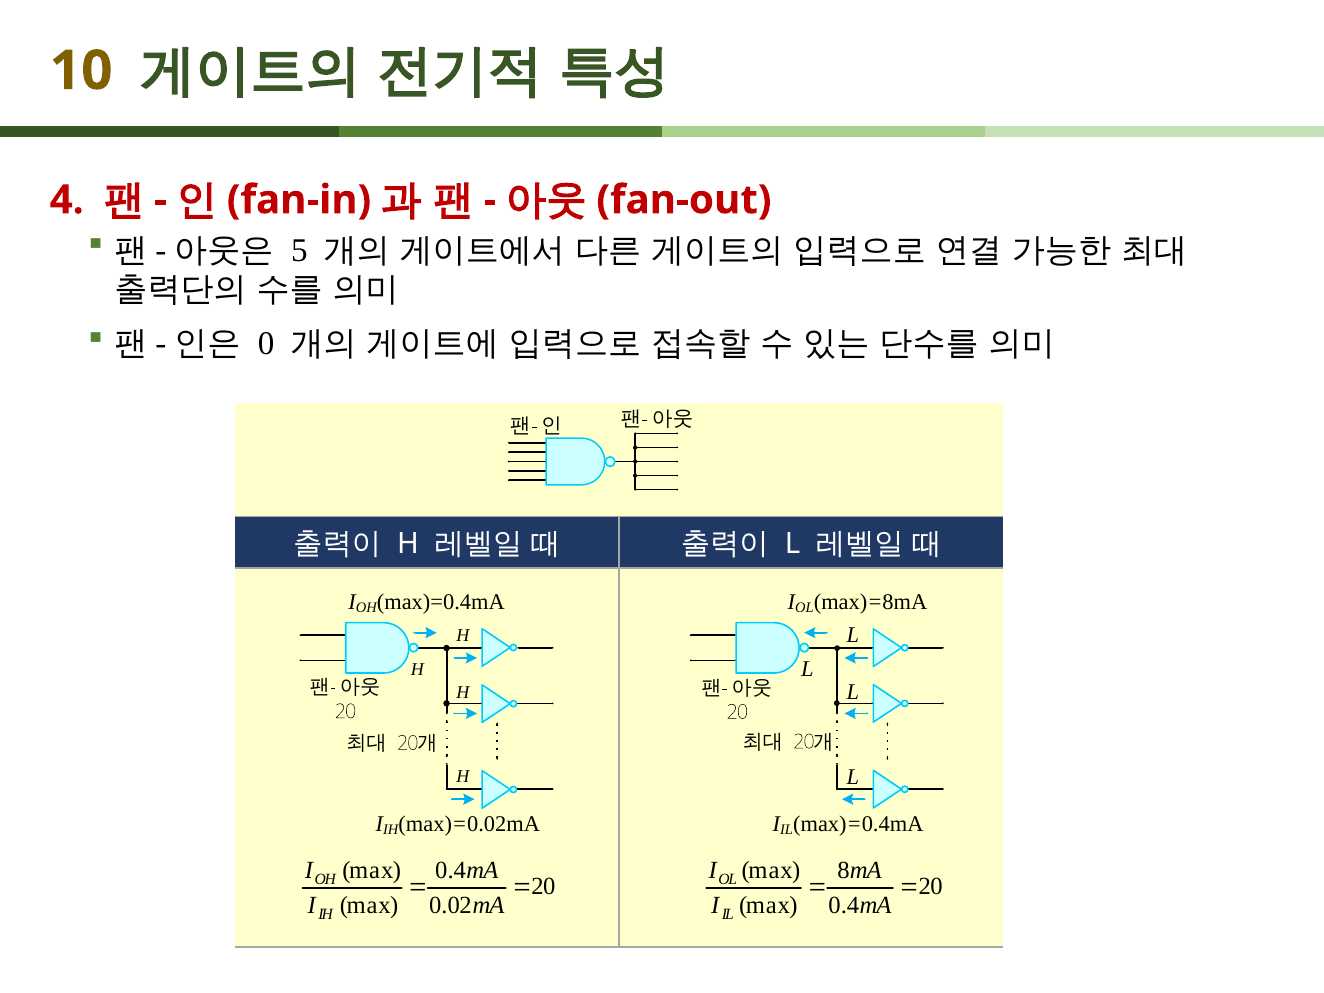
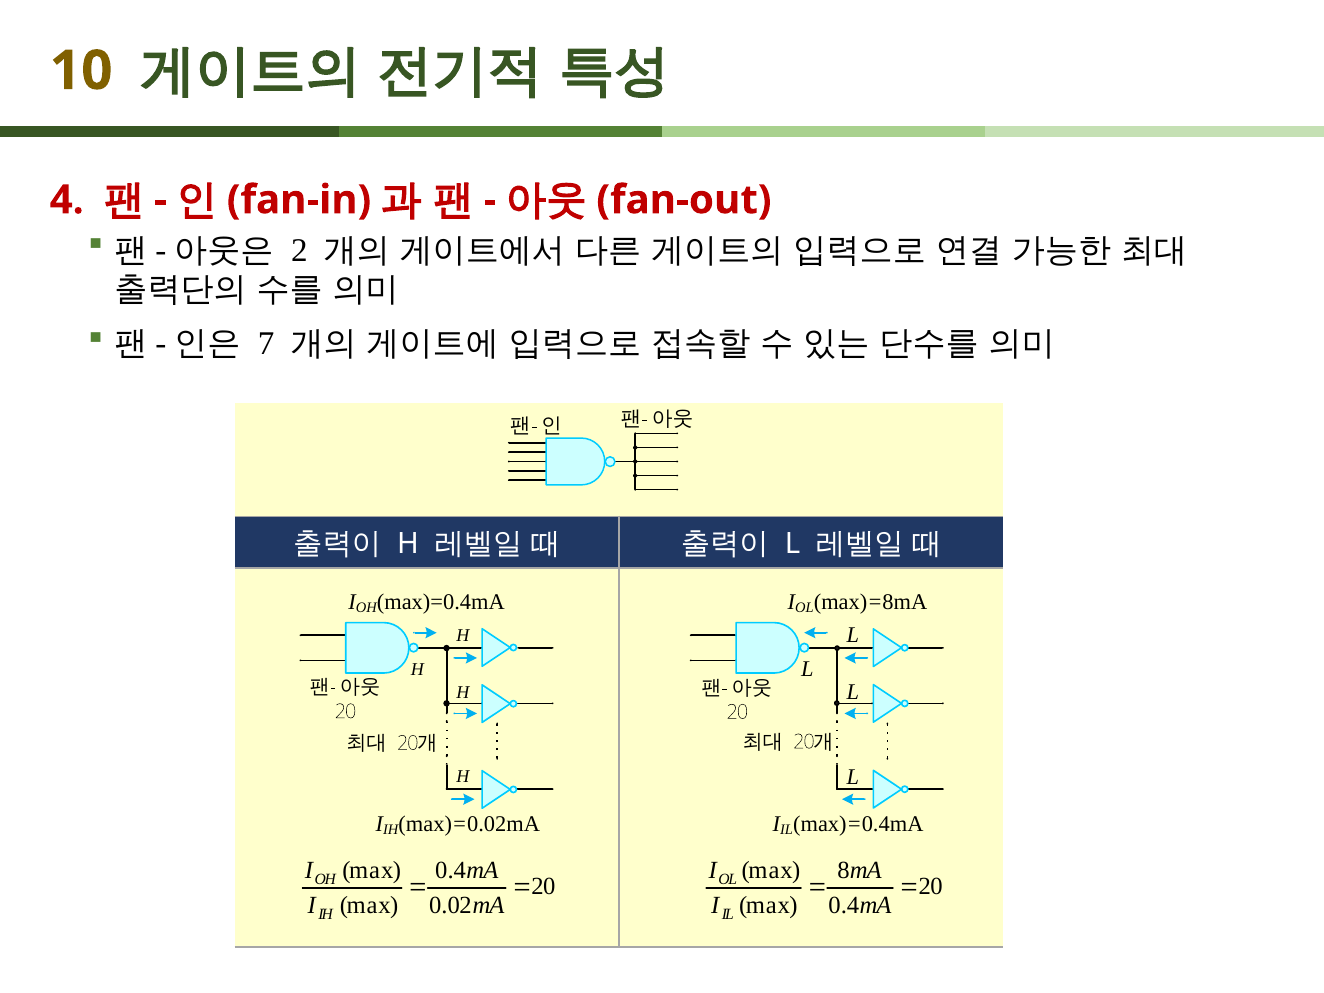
5: 5 -> 2
0 at (266, 344): 0 -> 7
